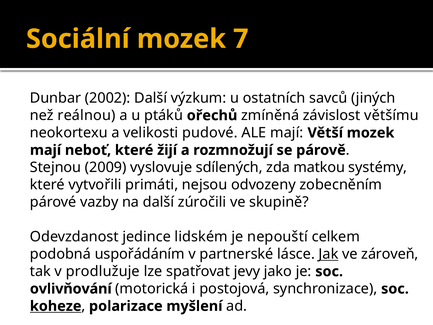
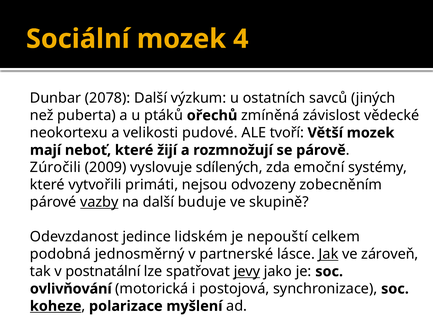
7: 7 -> 4
2002: 2002 -> 2078
reálnou: reálnou -> puberta
většímu: většímu -> vědecké
ALE mají: mají -> tvoří
Stejnou: Stejnou -> Zúročili
matkou: matkou -> emoční
vazby underline: none -> present
zúročili: zúročili -> buduje
uspořádáním: uspořádáním -> jednosměrný
prodlužuje: prodlužuje -> postnatální
jevy underline: none -> present
